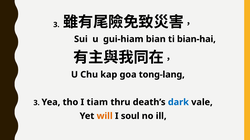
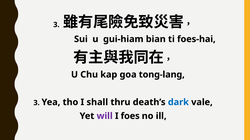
bian-hai: bian-hai -> foes-hai
tiam: tiam -> shall
will colour: orange -> purple
soul: soul -> foes
